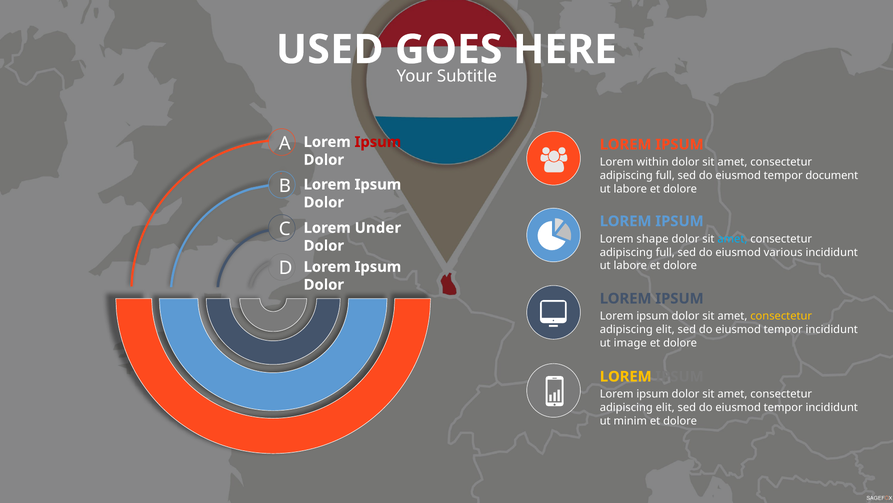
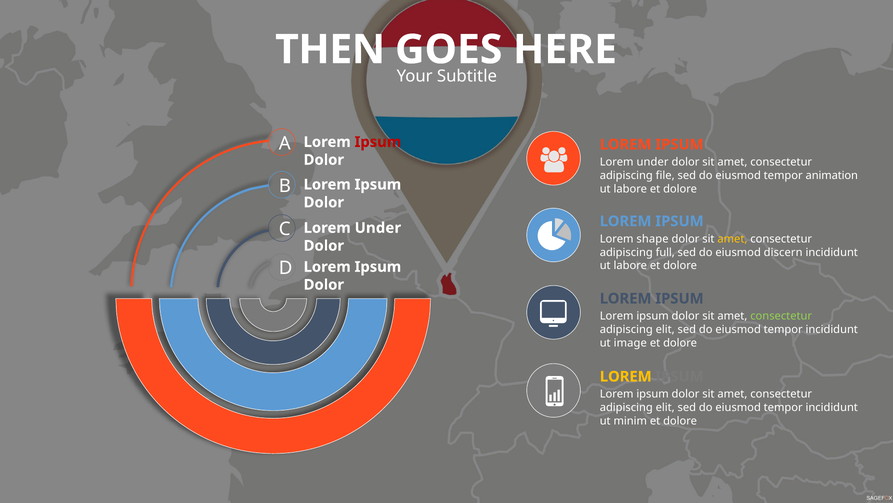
USED: USED -> THEN
within at (653, 162): within -> under
full at (665, 175): full -> file
document: document -> animation
amet at (732, 239) colour: light blue -> yellow
various: various -> discern
consectetur at (781, 316) colour: yellow -> light green
